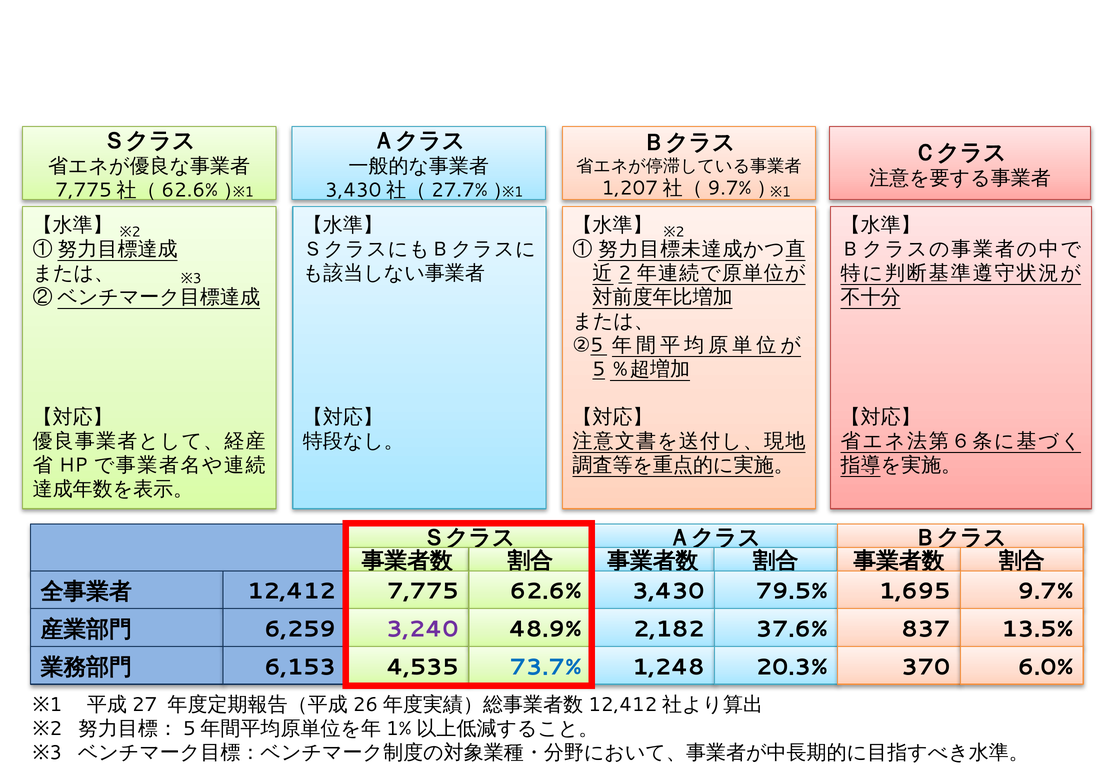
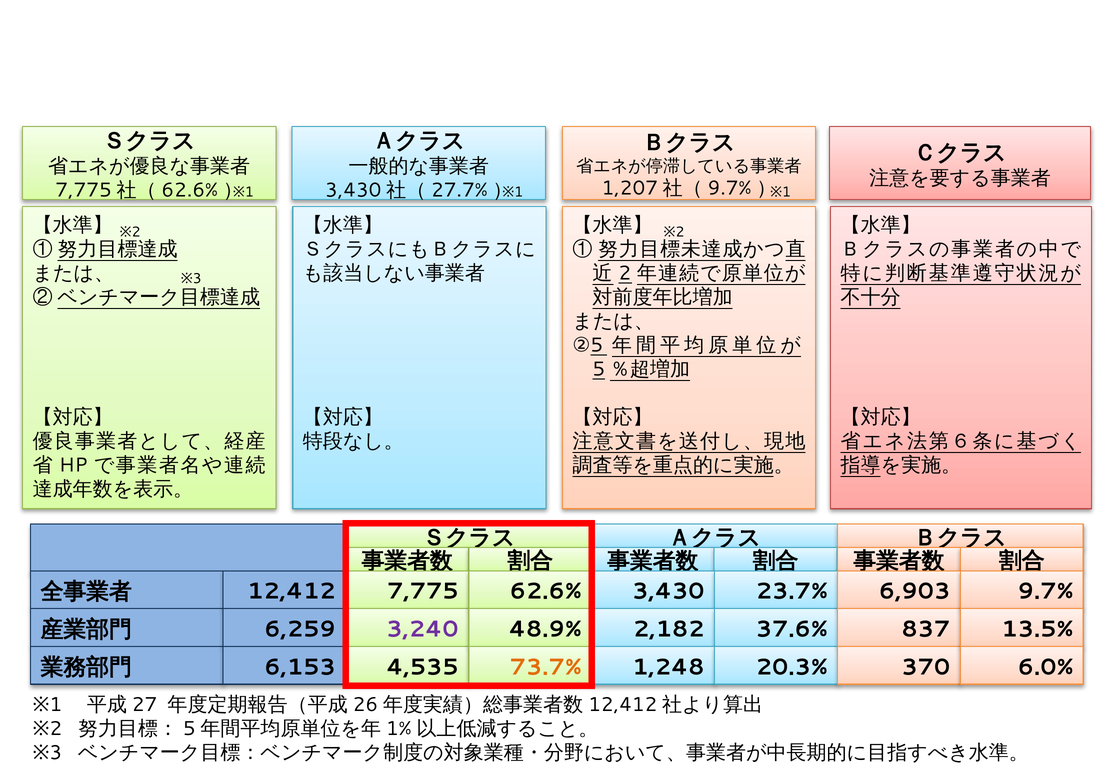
79.5%: 79.5% -> 23.7%
1,695: 1,695 -> 6,903
73.7% colour: blue -> orange
